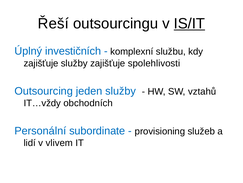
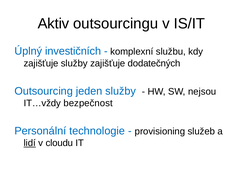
Řeší: Řeší -> Aktiv
IS/IT underline: present -> none
spolehlivosti: spolehlivosti -> dodatečných
vztahů: vztahů -> nejsou
obchodních: obchodních -> bezpečnost
subordinate: subordinate -> technologie
lidí underline: none -> present
vlivem: vlivem -> cloudu
